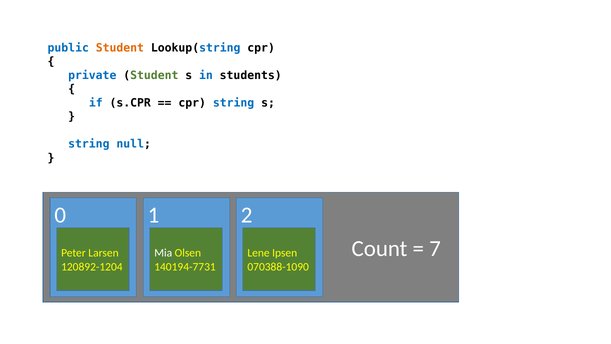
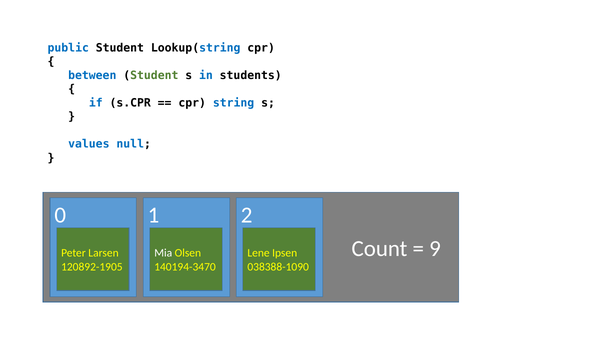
Student at (120, 48) colour: orange -> black
private: private -> between
string at (89, 144): string -> values
7: 7 -> 9
120892-1204: 120892-1204 -> 120892-1905
140194-7731: 140194-7731 -> 140194-3470
070388-1090: 070388-1090 -> 038388-1090
